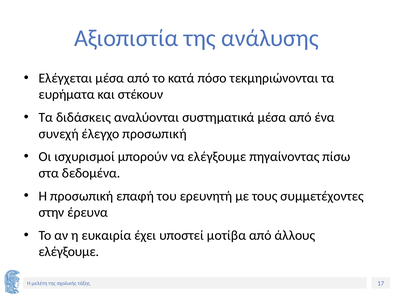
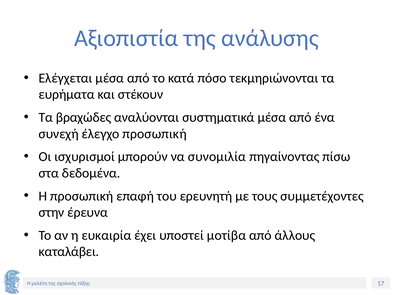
διδάσκεις: διδάσκεις -> βραχώδες
να ελέγξουμε: ελέγξουμε -> συνομιλία
ελέγξουμε at (69, 252): ελέγξουμε -> καταλάβει
